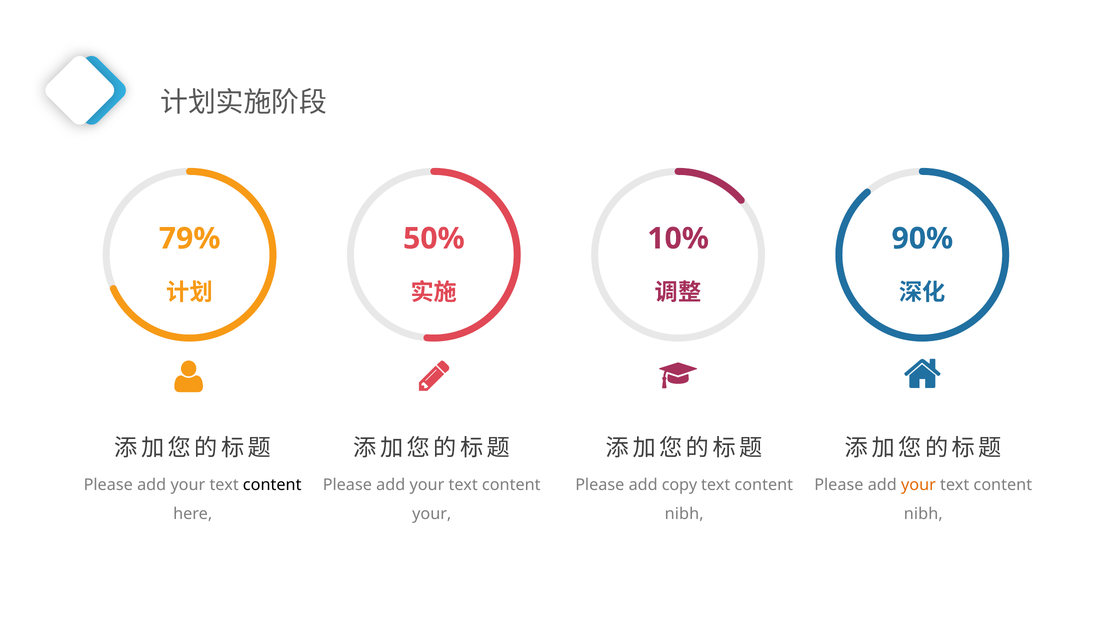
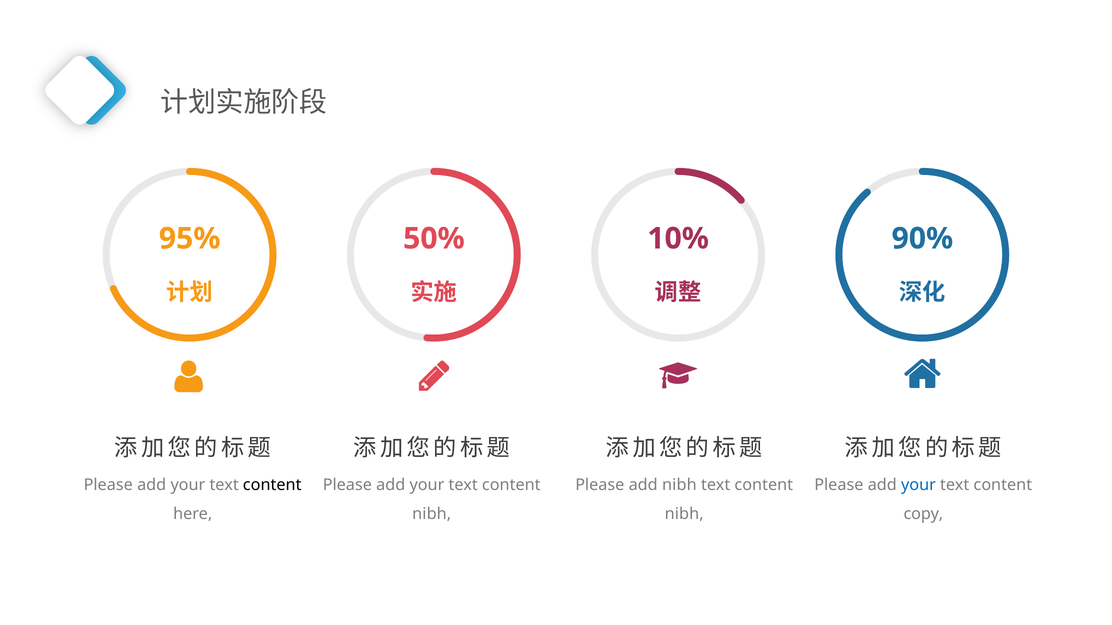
79%: 79% -> 95%
add copy: copy -> nibh
your at (918, 485) colour: orange -> blue
your at (432, 514): your -> nibh
nibh at (923, 514): nibh -> copy
